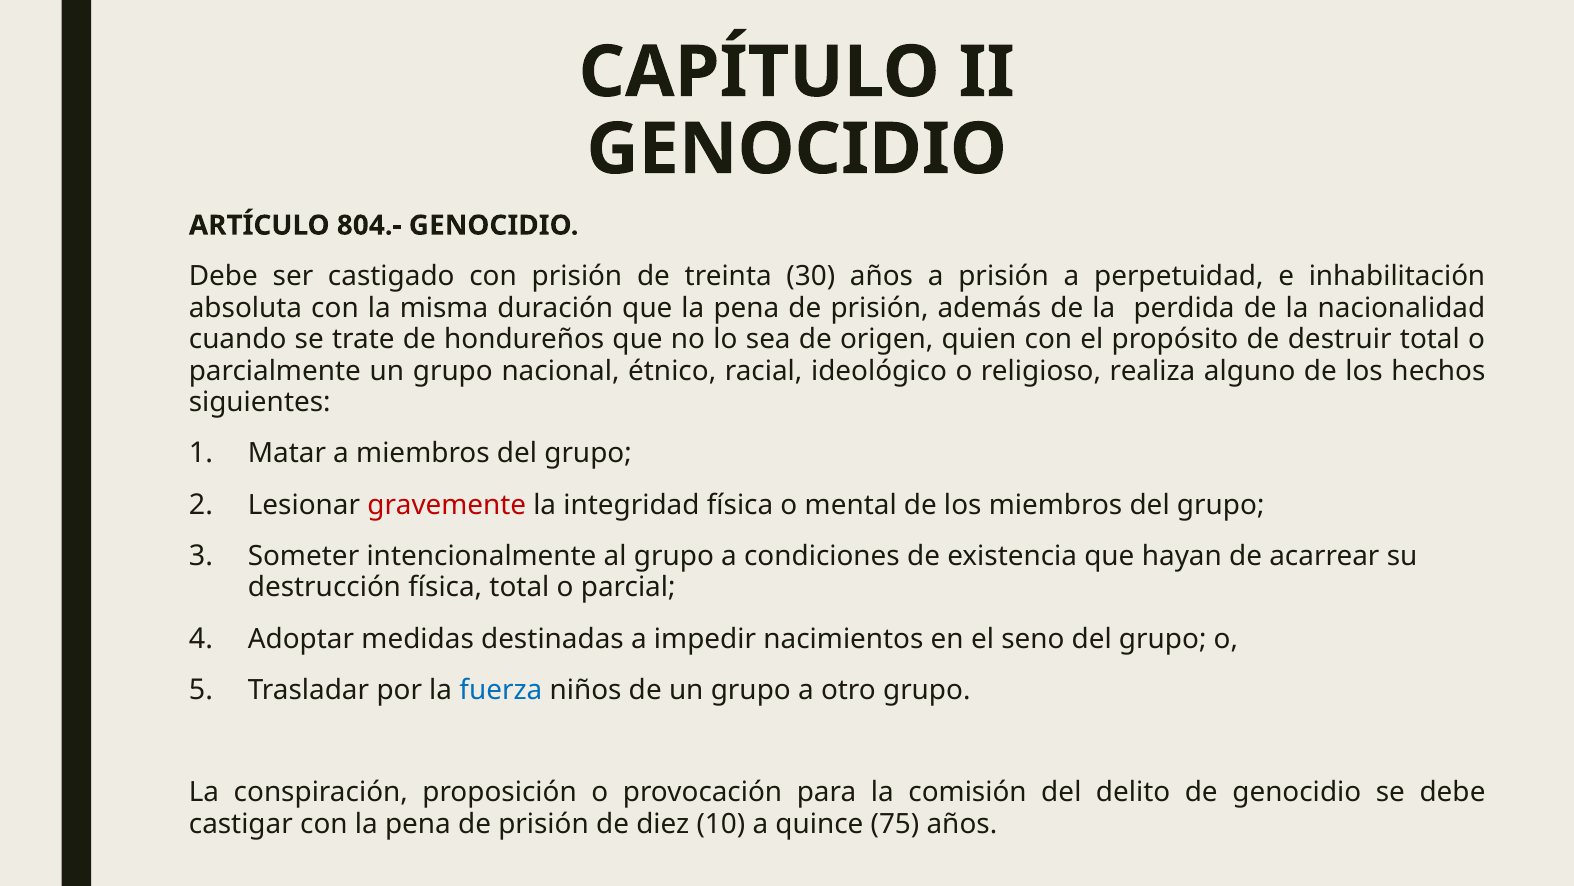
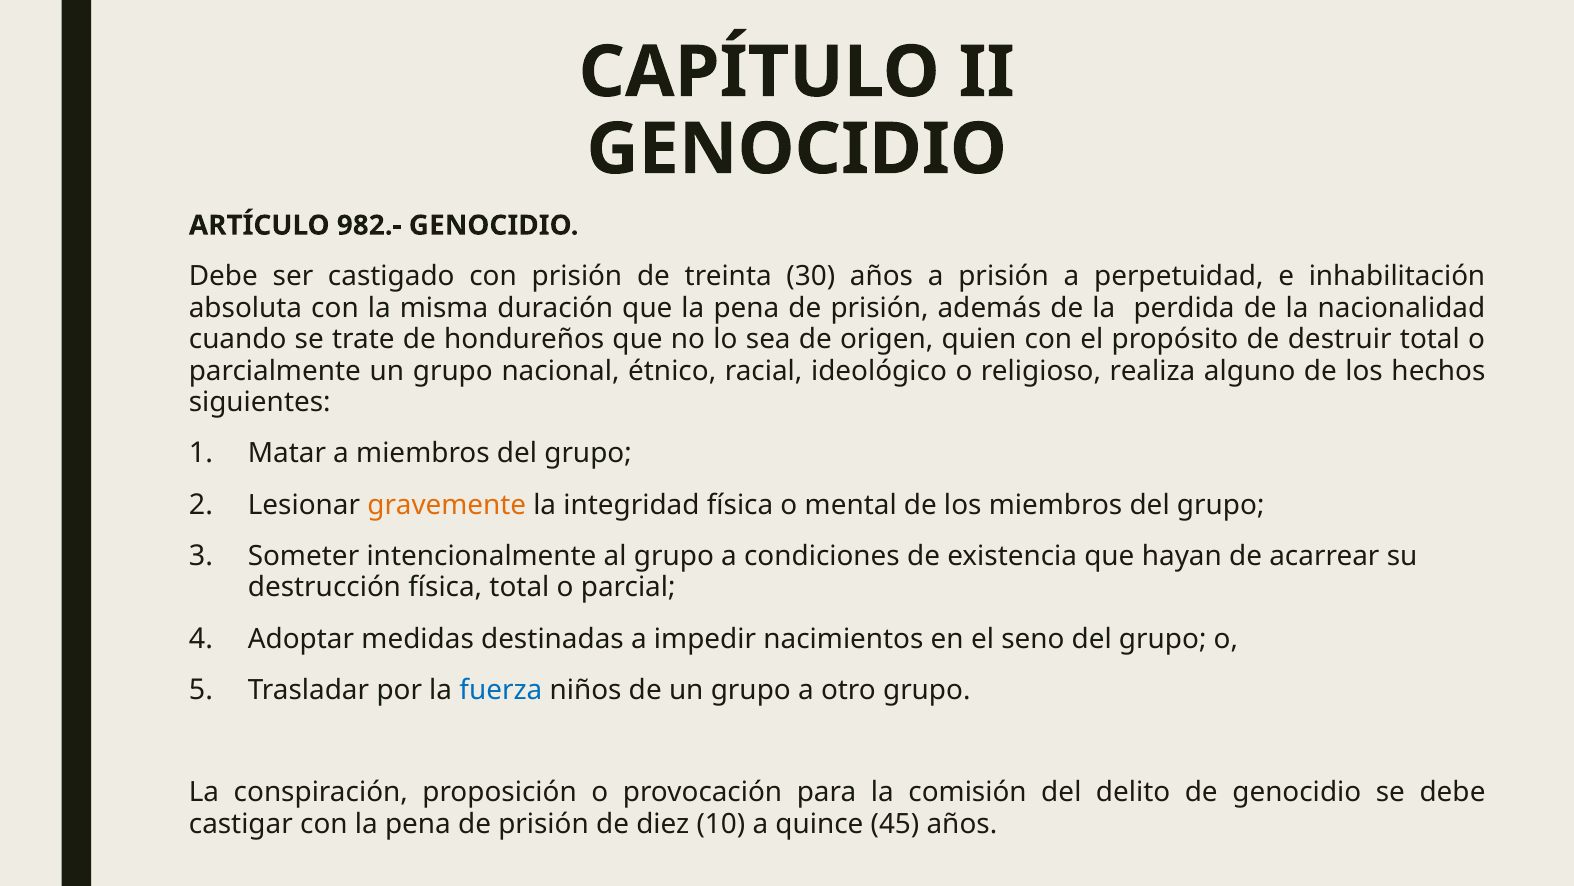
804.-: 804.- -> 982.-
gravemente colour: red -> orange
75: 75 -> 45
